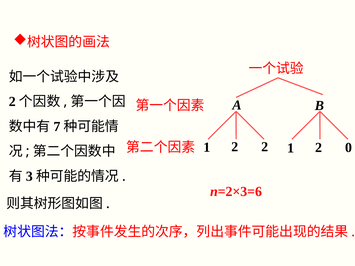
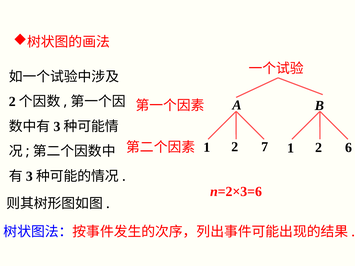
7 at (57, 127): 7 -> 3
2 2: 2 -> 7
0: 0 -> 6
